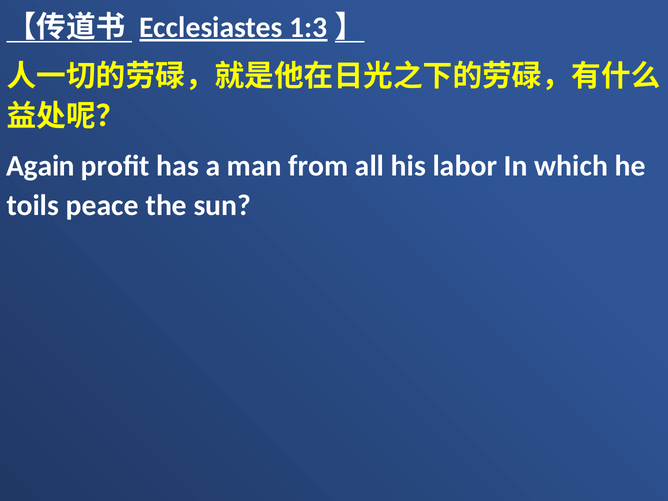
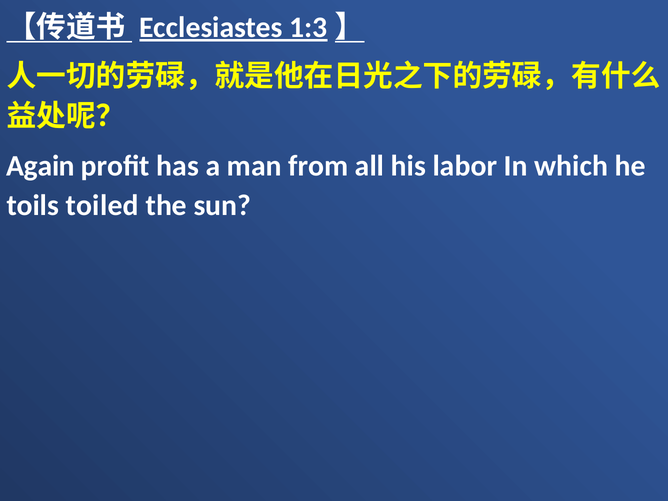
peace: peace -> toiled
